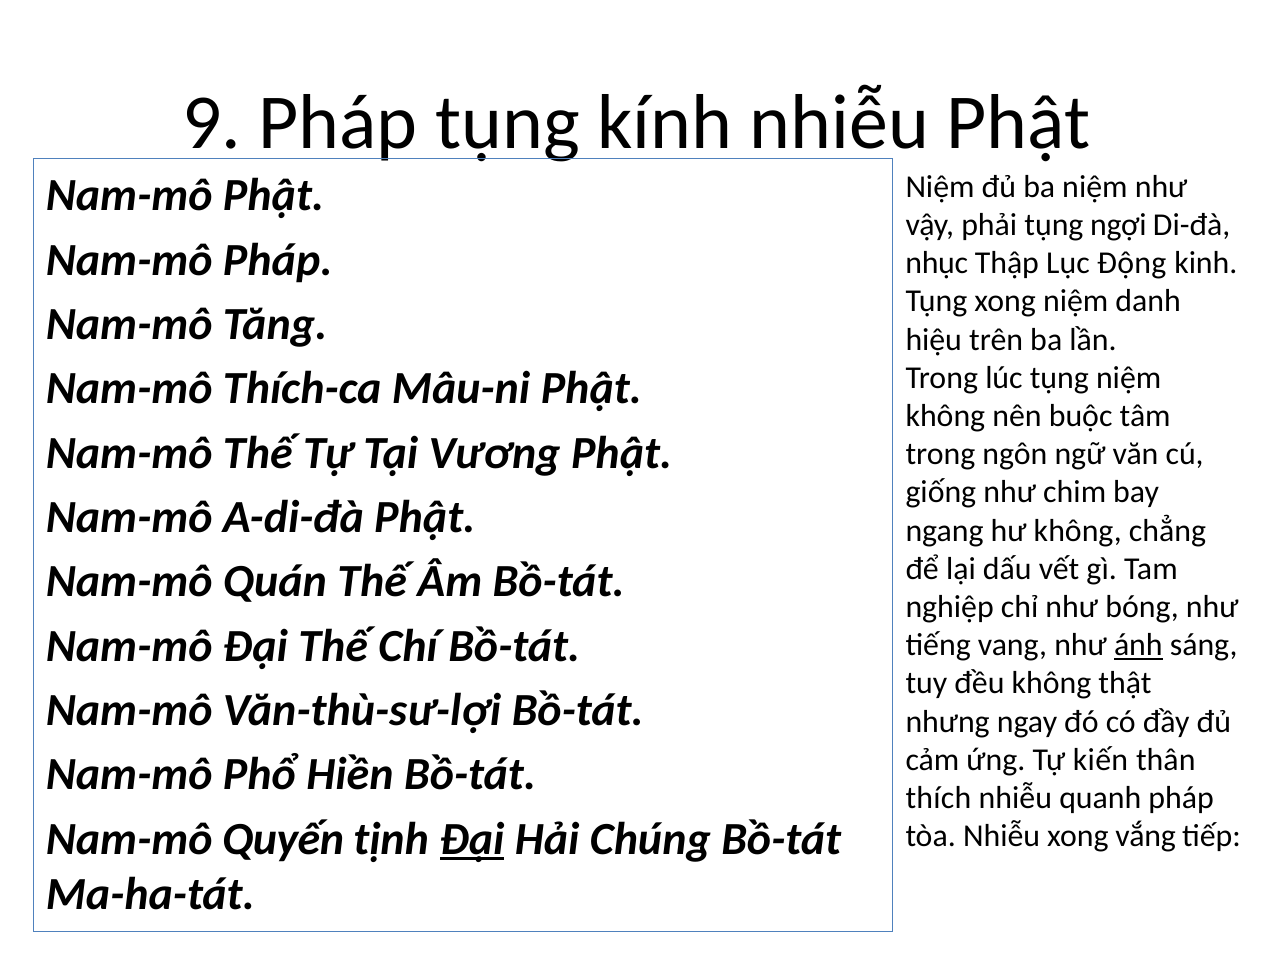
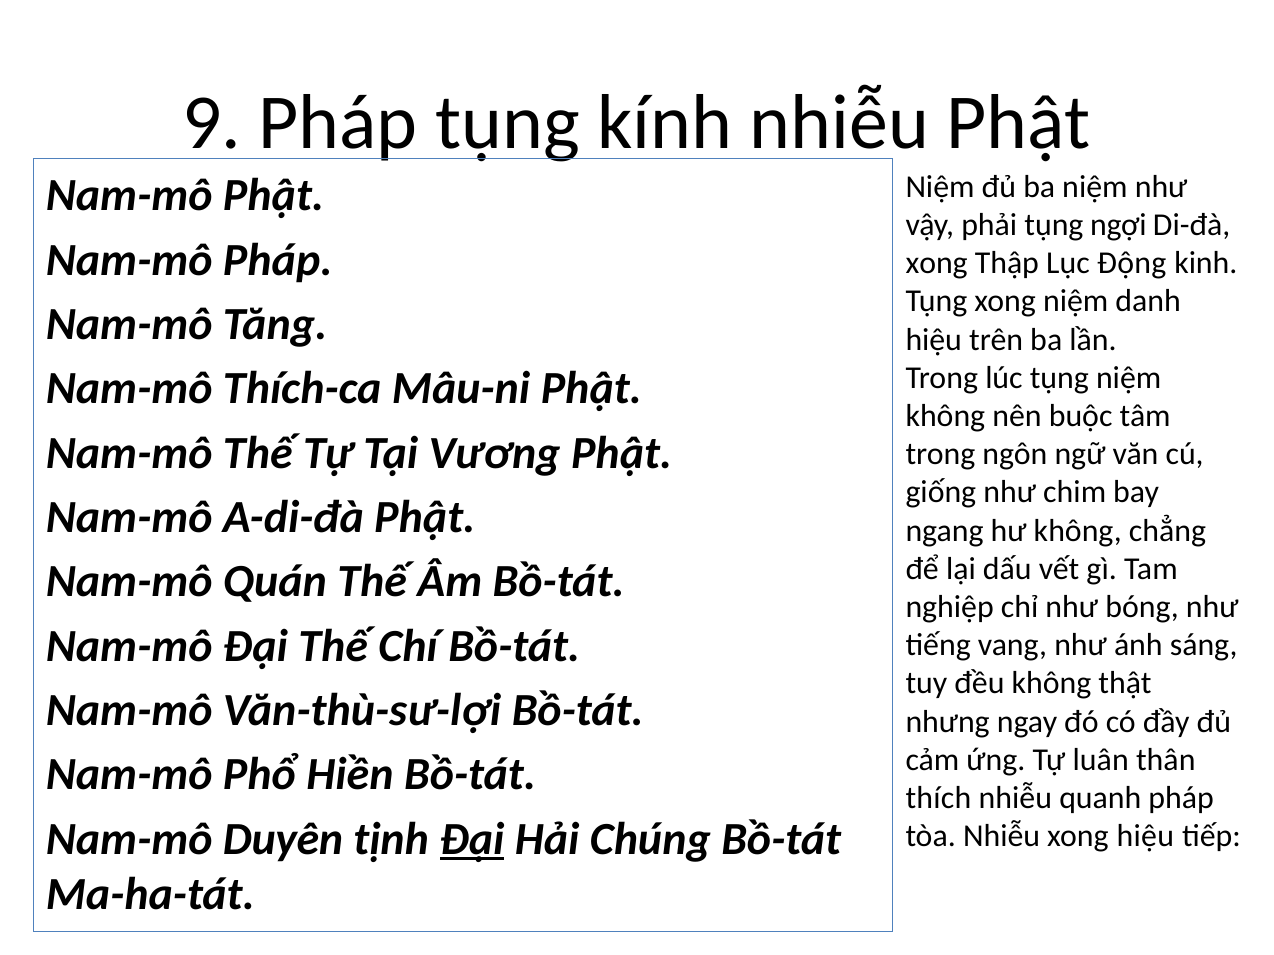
nhục at (937, 263): nhục -> xong
ánh underline: present -> none
kiến: kiến -> luân
Quyến: Quyến -> Duyên
xong vắng: vắng -> hiệu
